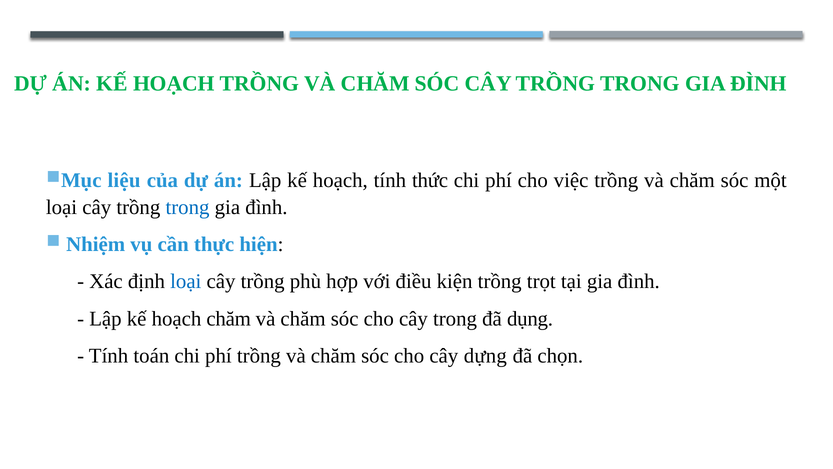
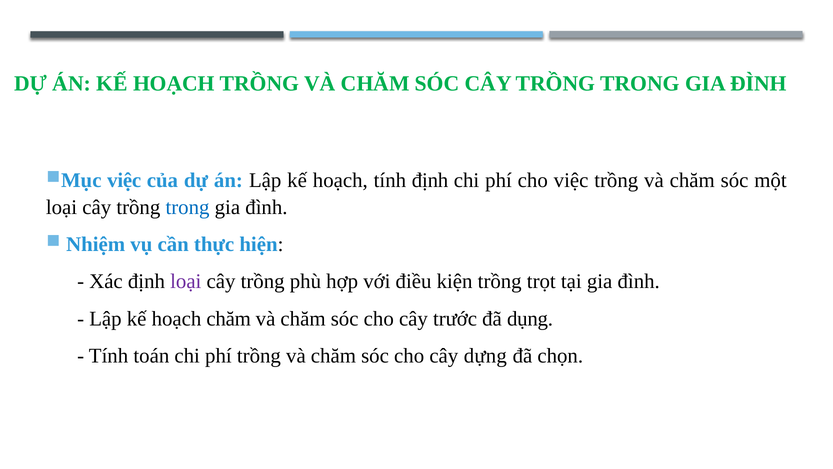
liệu at (124, 180): liệu -> việc
tính thức: thức -> định
loại at (186, 281) colour: blue -> purple
cây trong: trong -> trước
